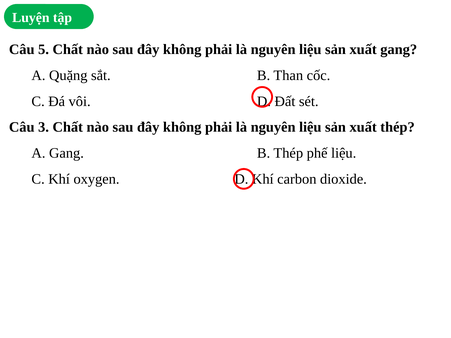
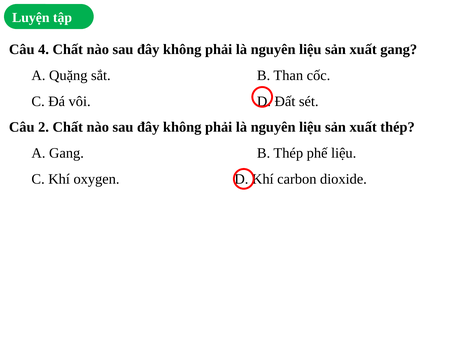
5: 5 -> 4
3: 3 -> 2
